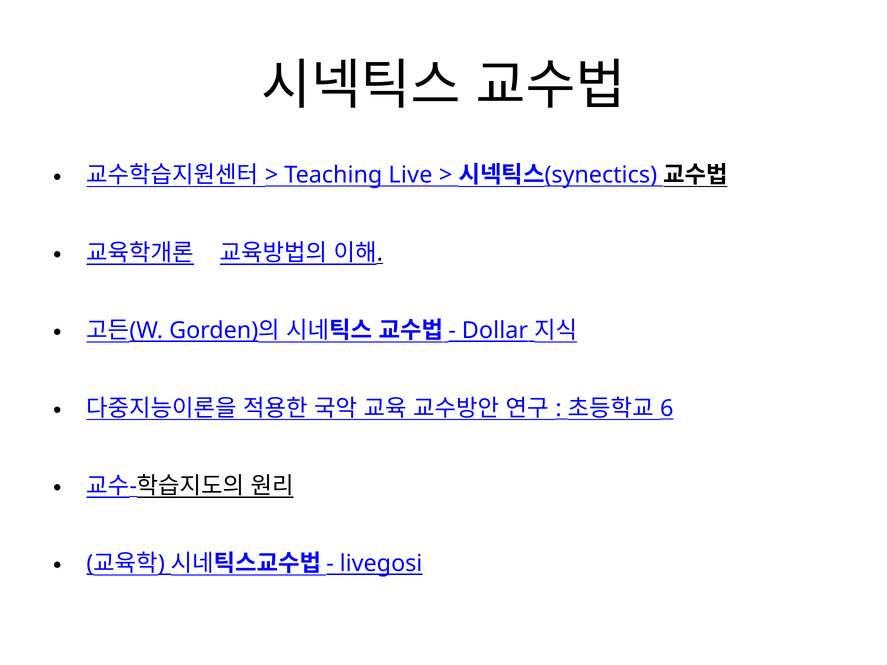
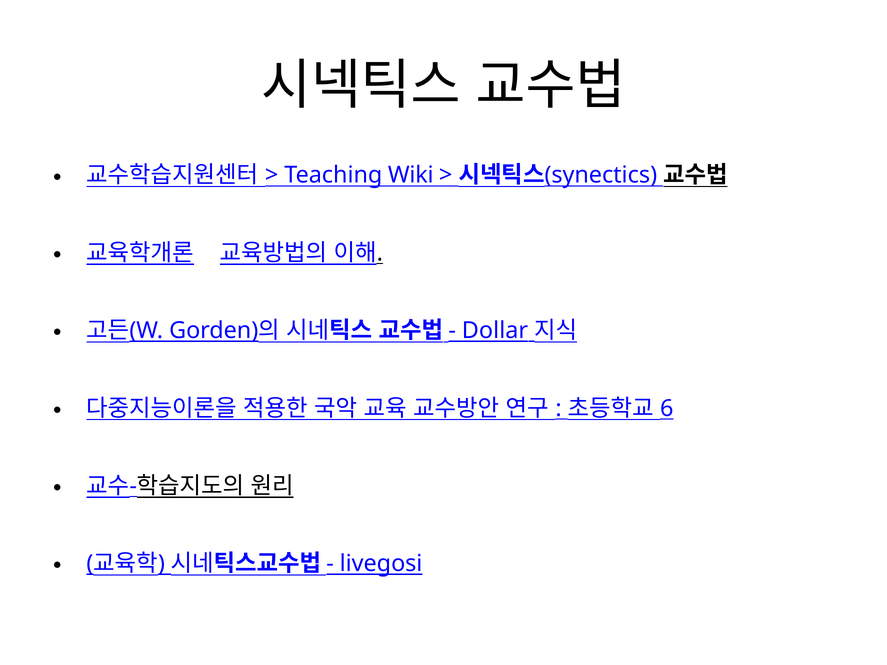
Live: Live -> Wiki
